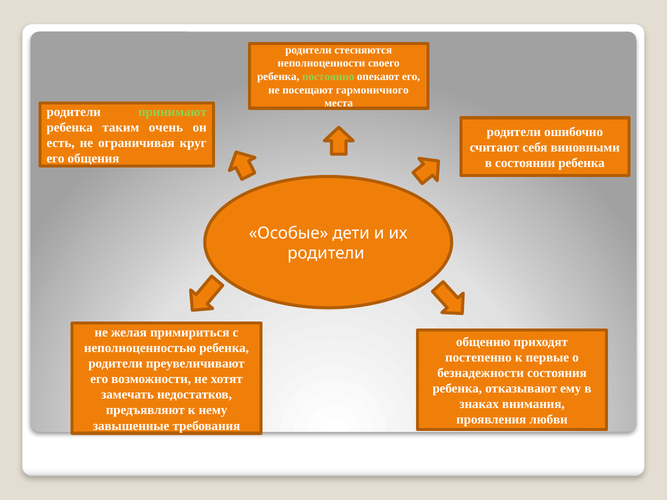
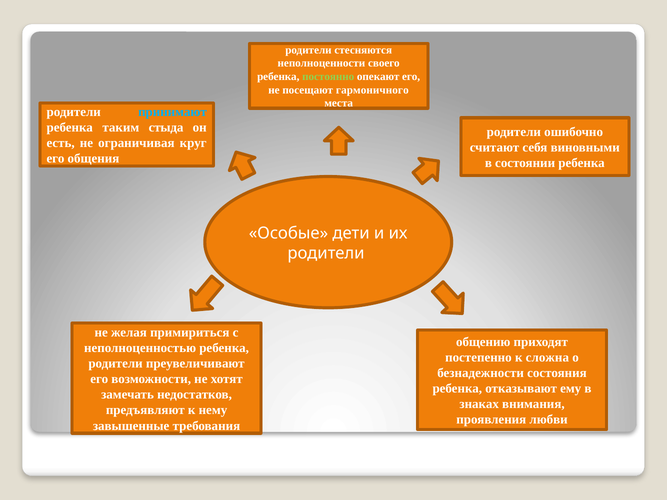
принимают colour: light green -> light blue
очень: очень -> стыда
первые: первые -> сложна
